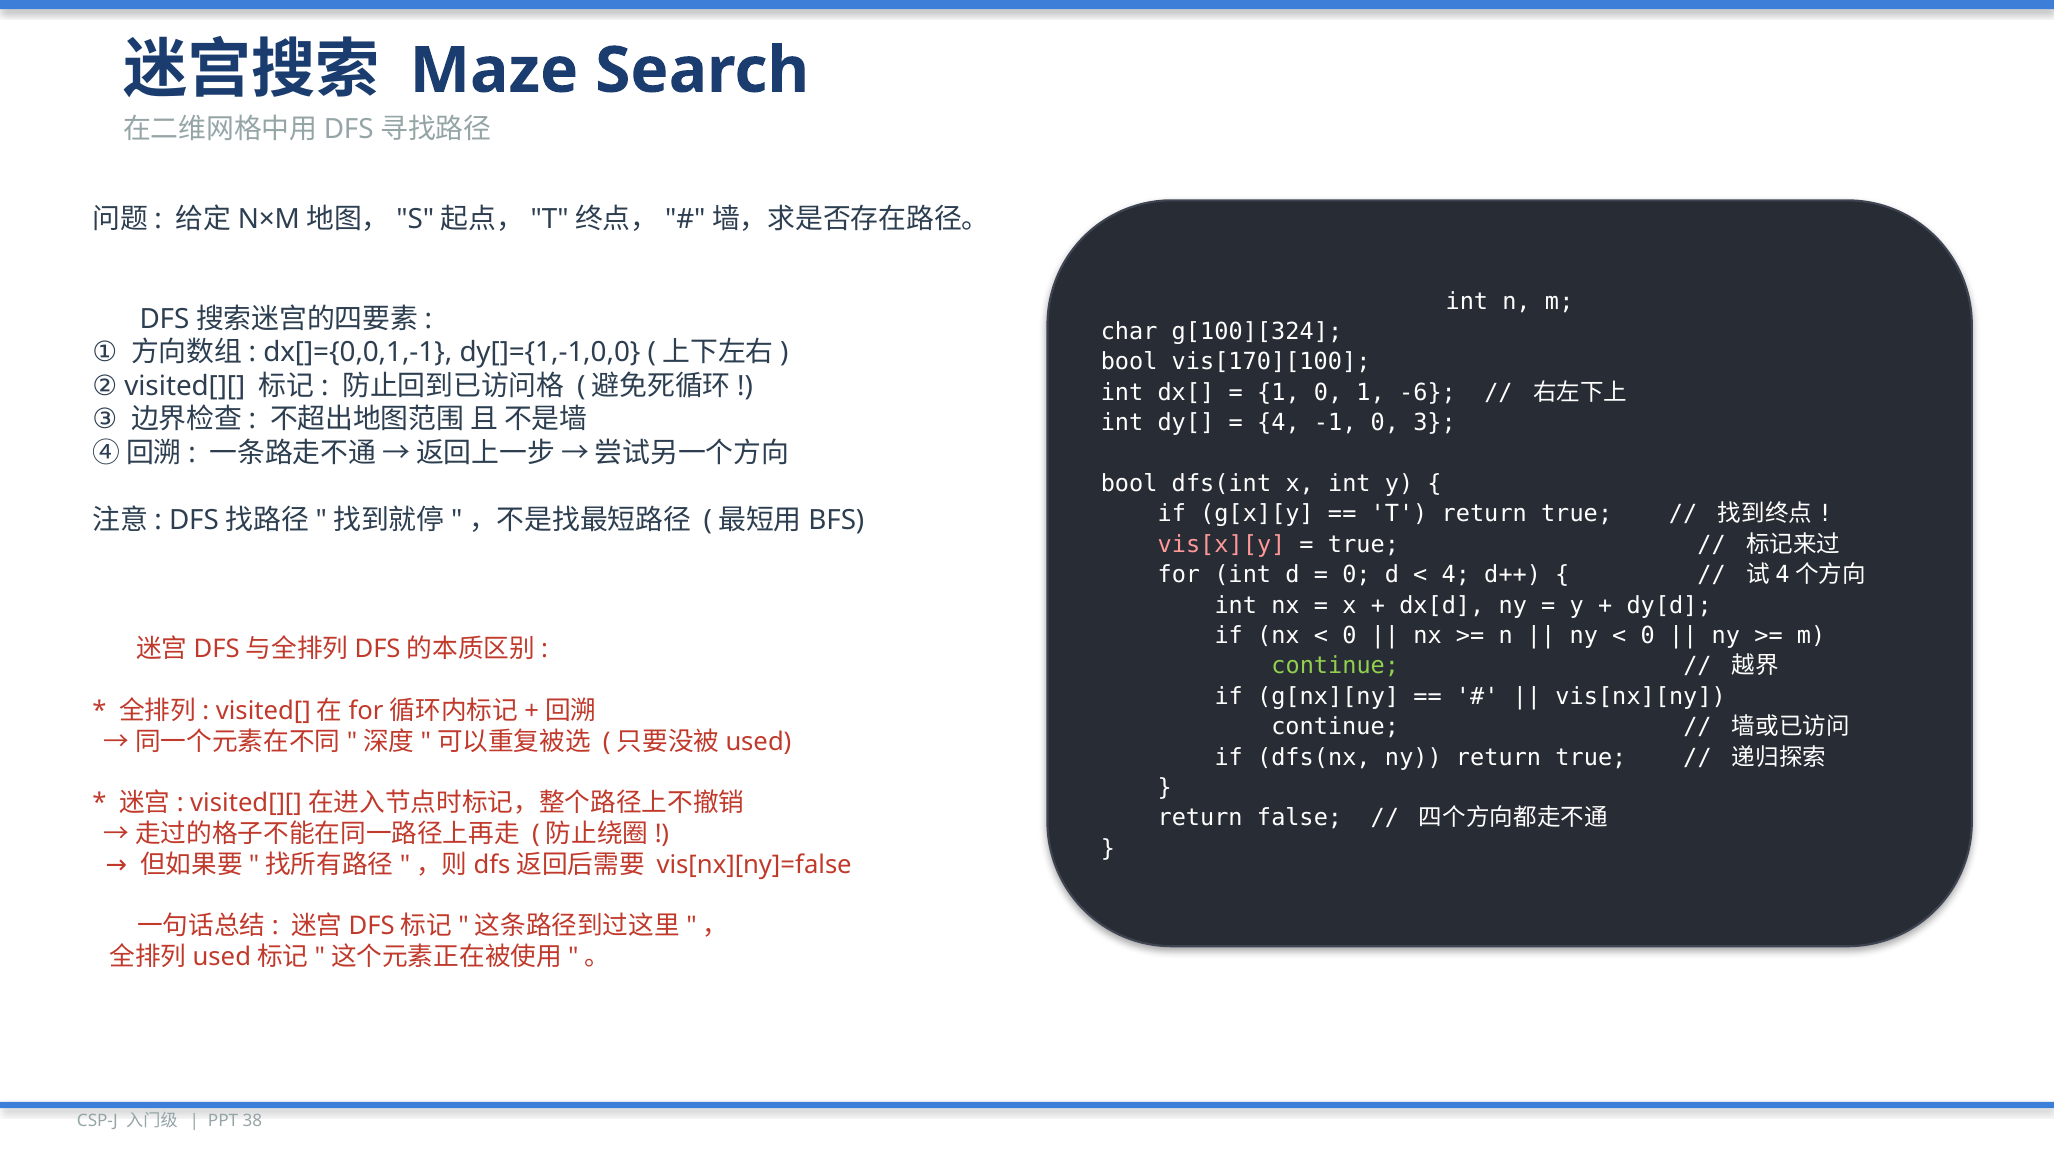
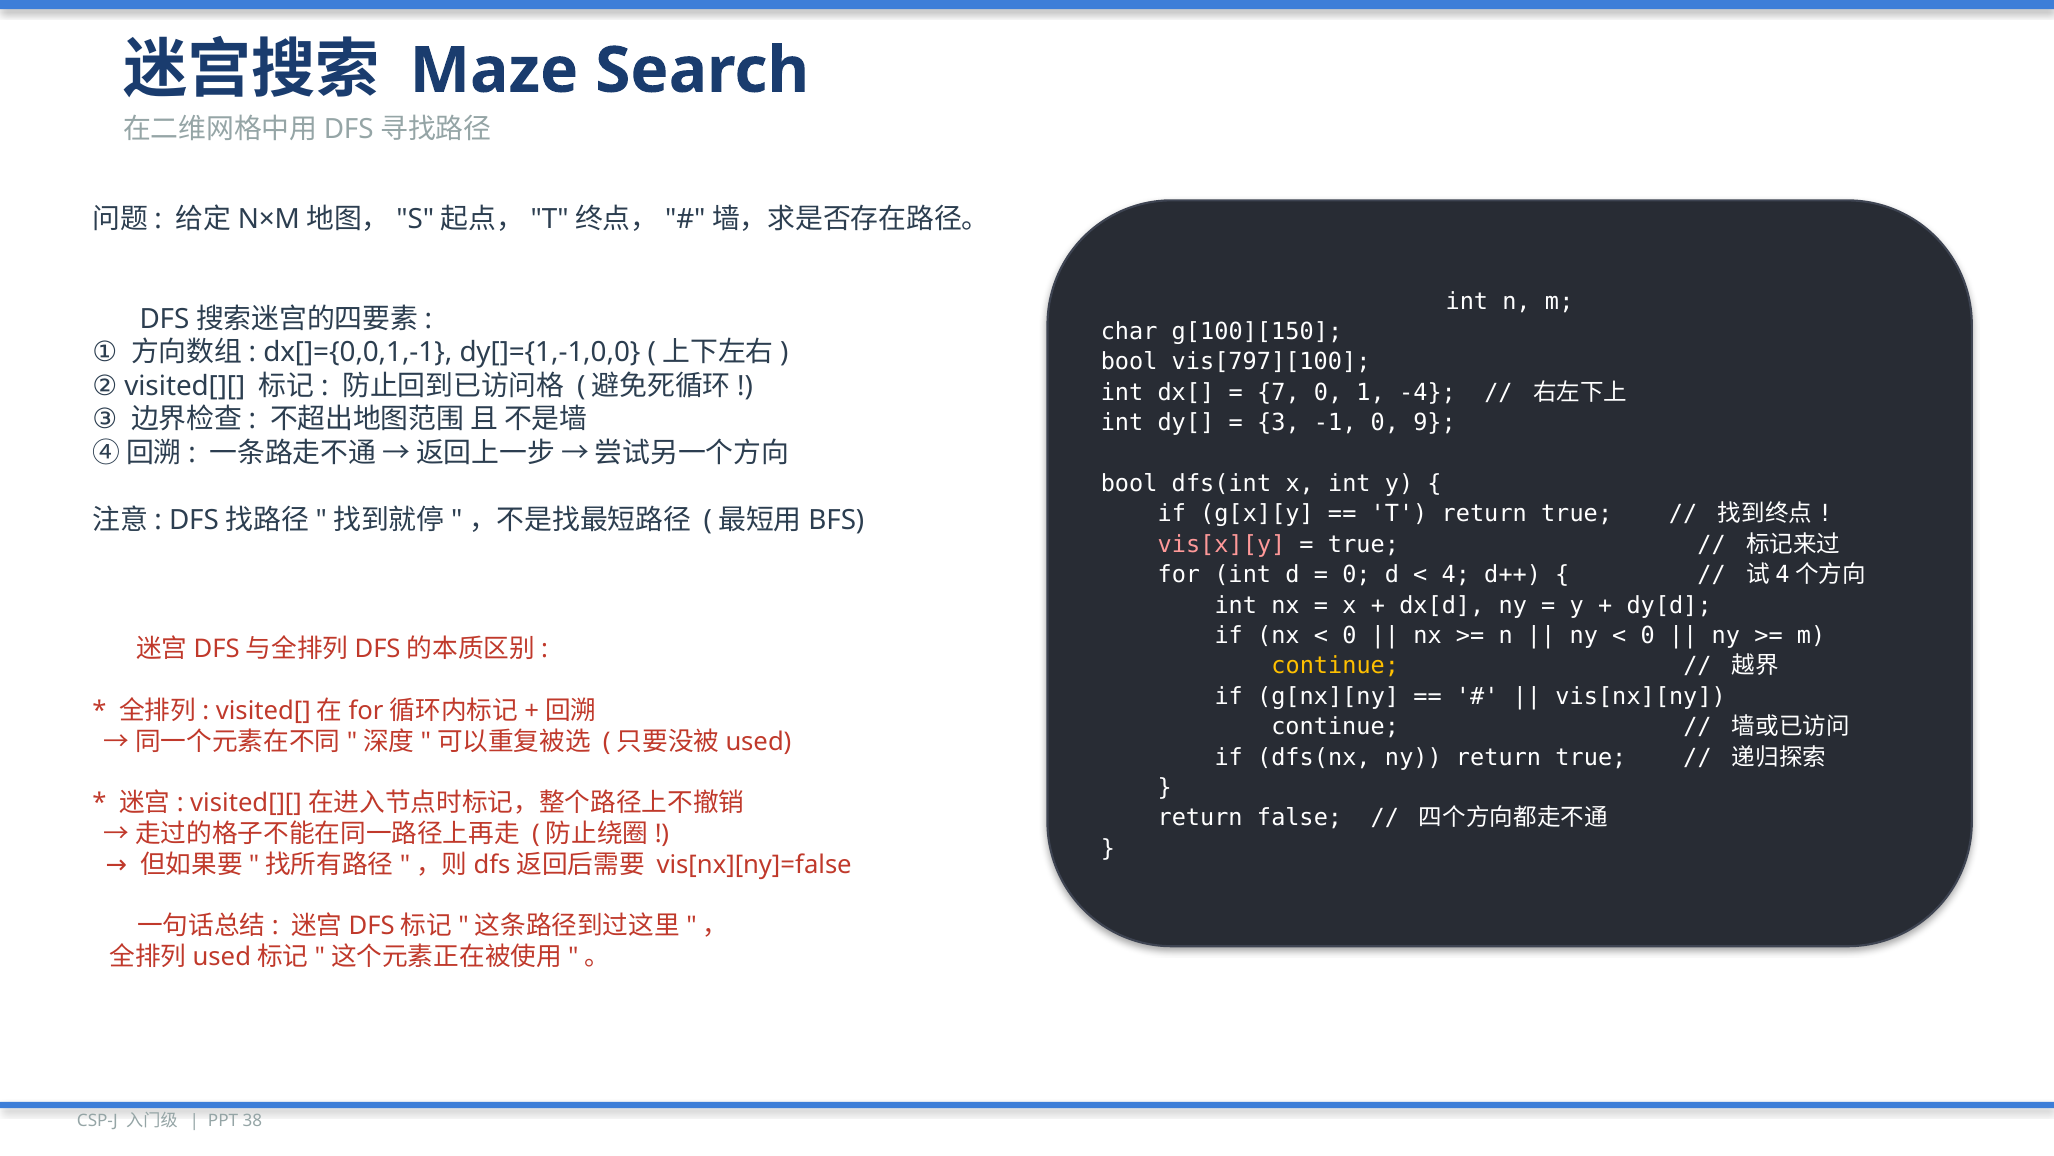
g[100][324: g[100][324 -> g[100][150
vis[170][100: vis[170][100 -> vis[797][100
1 at (1278, 392): 1 -> 7
-6: -6 -> -4
4 at (1278, 423): 4 -> 3
3: 3 -> 9
continue at (1335, 666) colour: light green -> yellow
